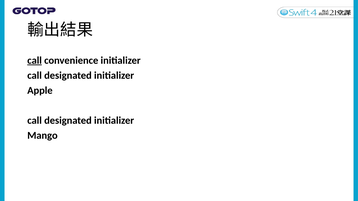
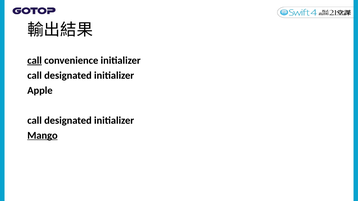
Mango underline: none -> present
